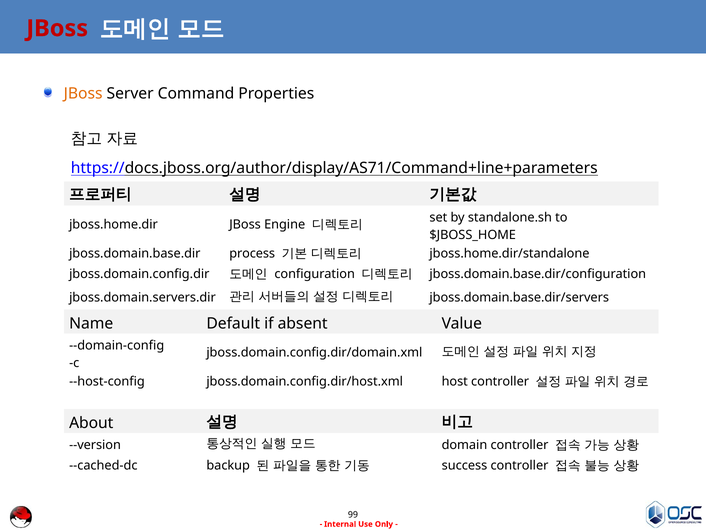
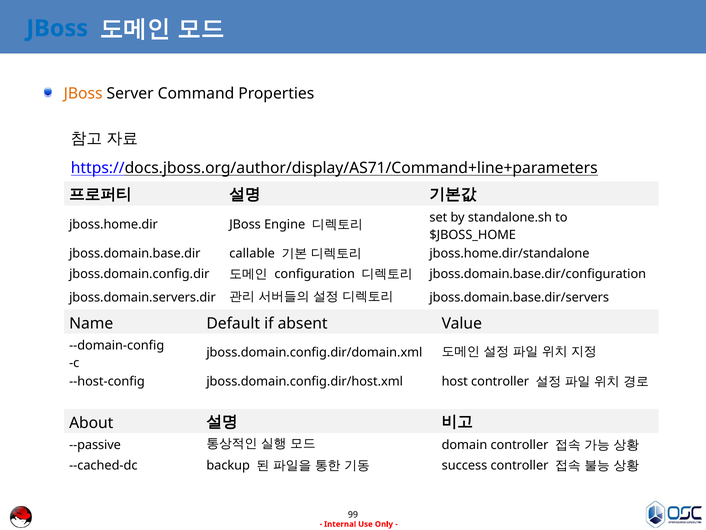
JBoss at (57, 28) colour: red -> blue
process: process -> callable
--version: --version -> --passive
